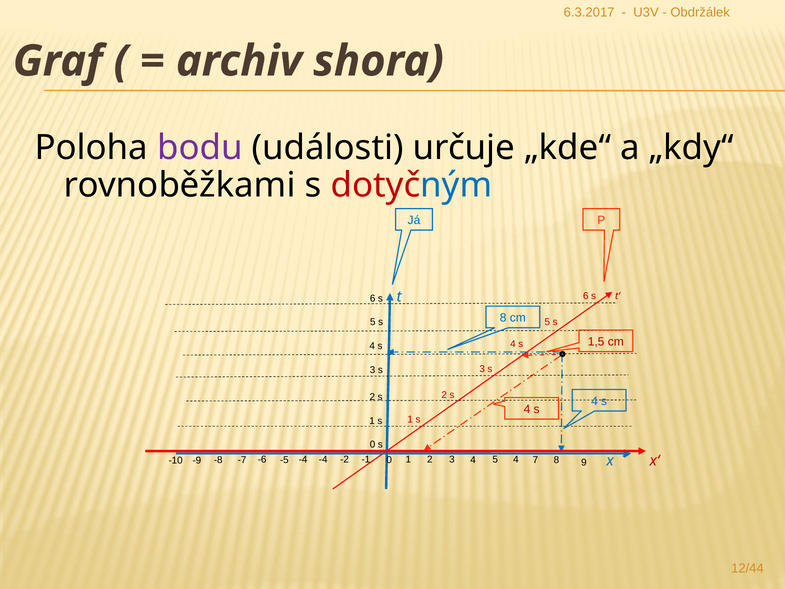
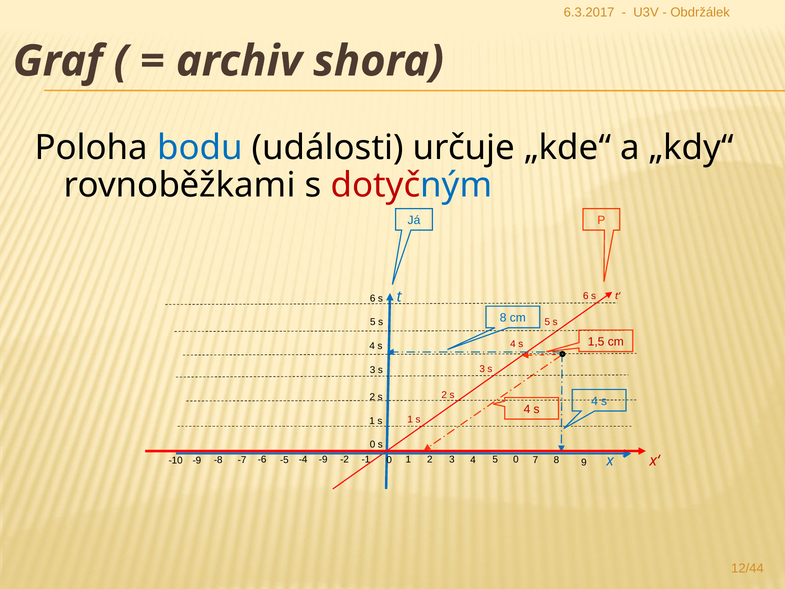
bodu colour: purple -> blue
-4 at (323, 459): -4 -> -9
-10 4: 4 -> 0
